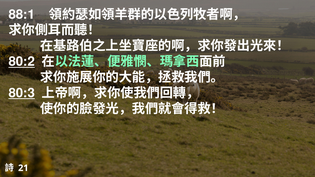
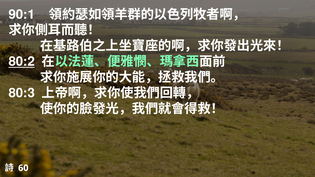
88:1: 88:1 -> 90:1
80:3 underline: present -> none
21: 21 -> 60
